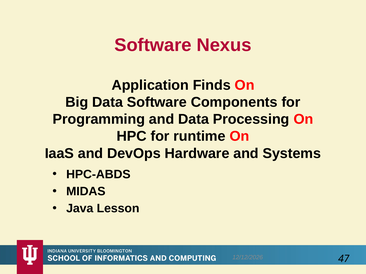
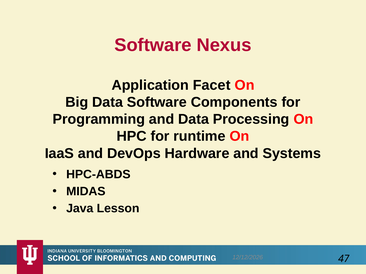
Finds: Finds -> Facet
